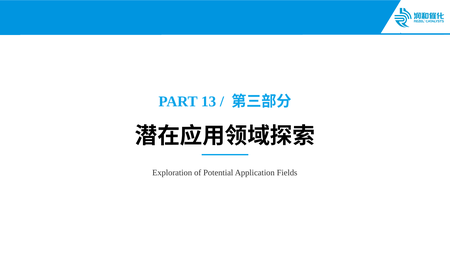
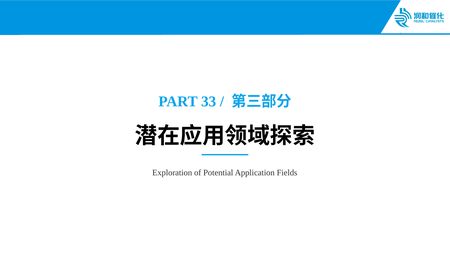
13: 13 -> 33
